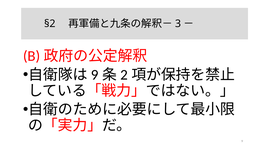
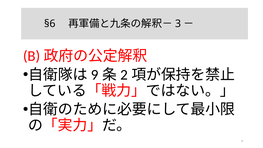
§2: §2 -> §6
